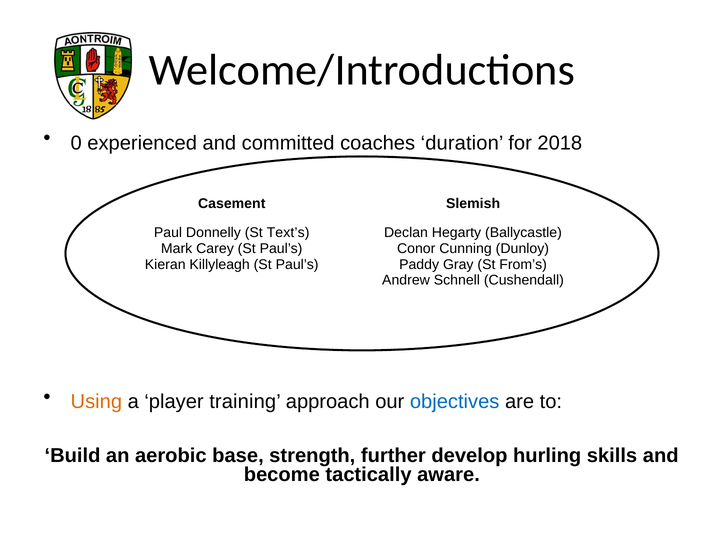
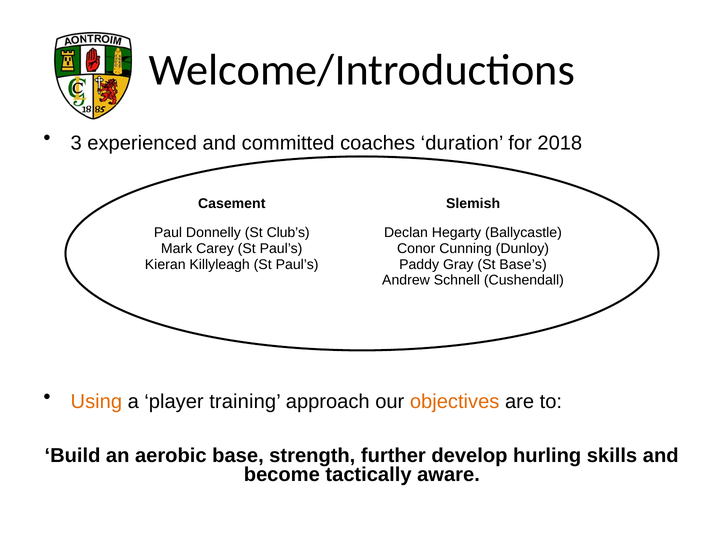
0: 0 -> 3
Text’s: Text’s -> Club’s
From’s: From’s -> Base’s
objectives colour: blue -> orange
